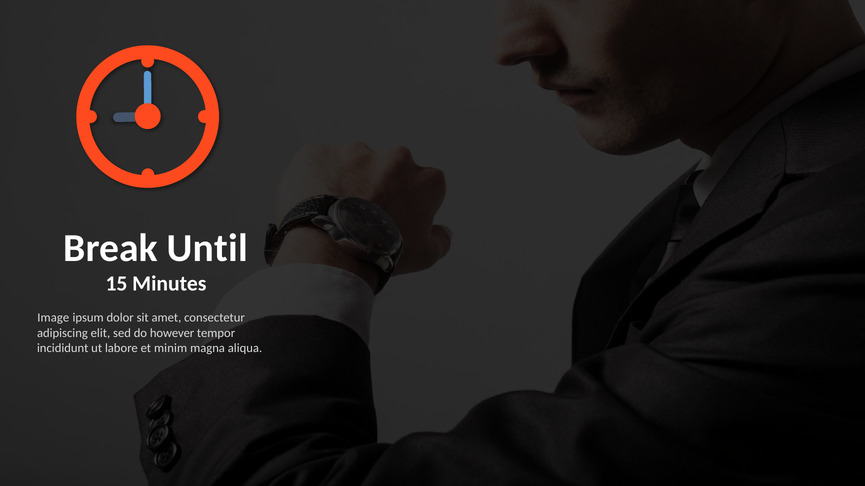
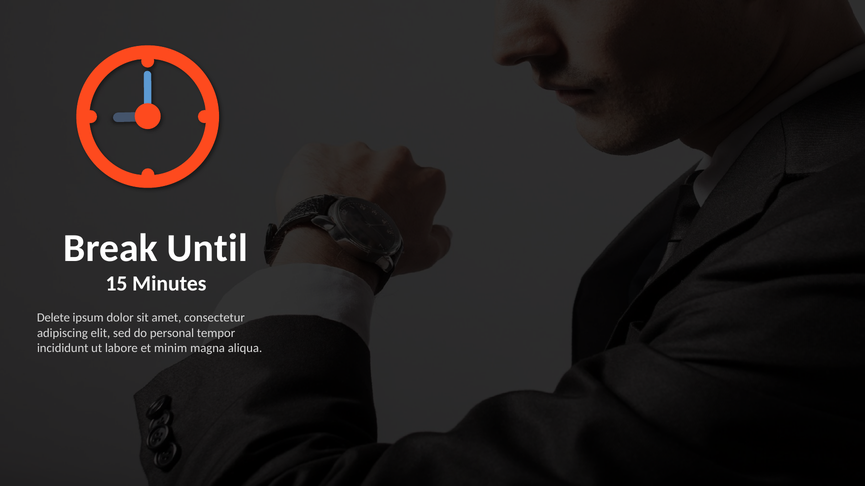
Image: Image -> Delete
however: however -> personal
